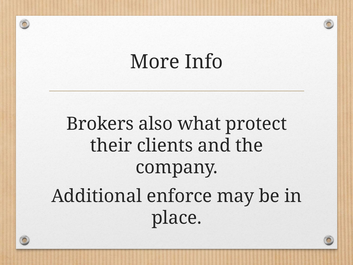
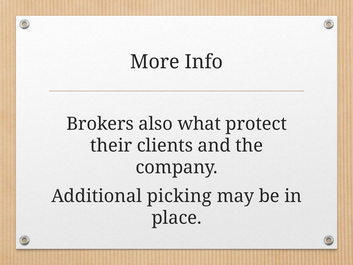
enforce: enforce -> picking
